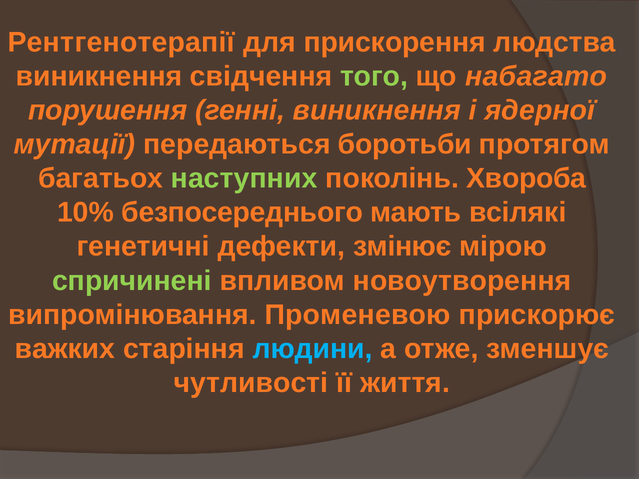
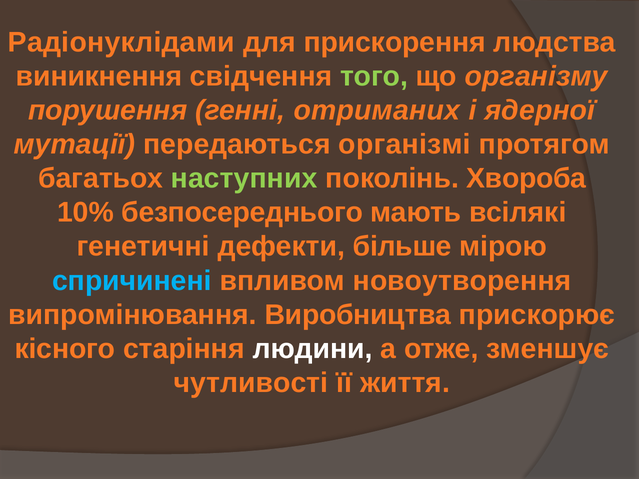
Рентгенотерапії: Рентгенотерапії -> Радіонуклідами
набагато: набагато -> організму
генні виникнення: виникнення -> отриманих
боротьби: боротьби -> організмі
змінює: змінює -> більше
спричинені colour: light green -> light blue
Променевою: Променевою -> Виробництва
важких: важких -> кісного
людини colour: light blue -> white
